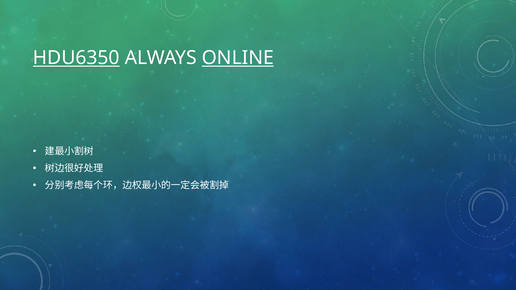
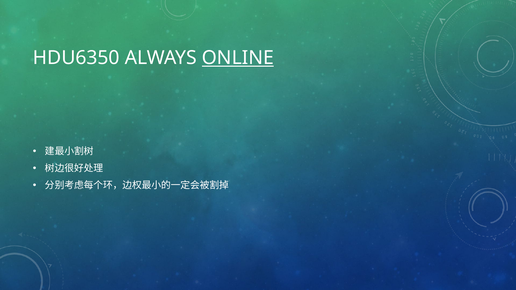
HDU6350 underline: present -> none
